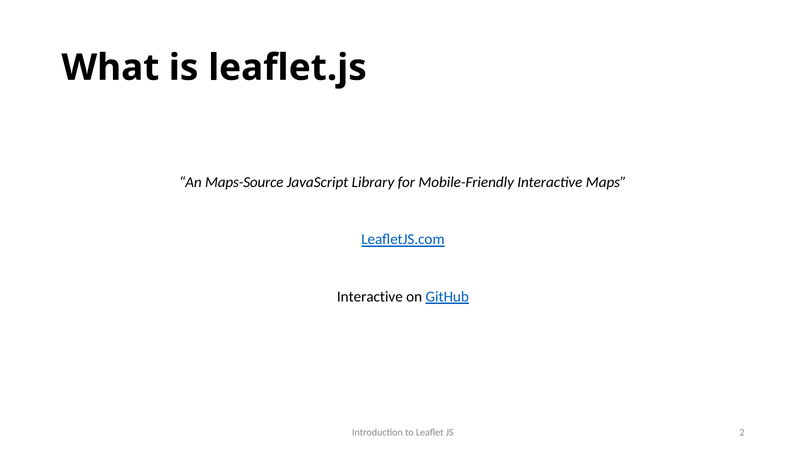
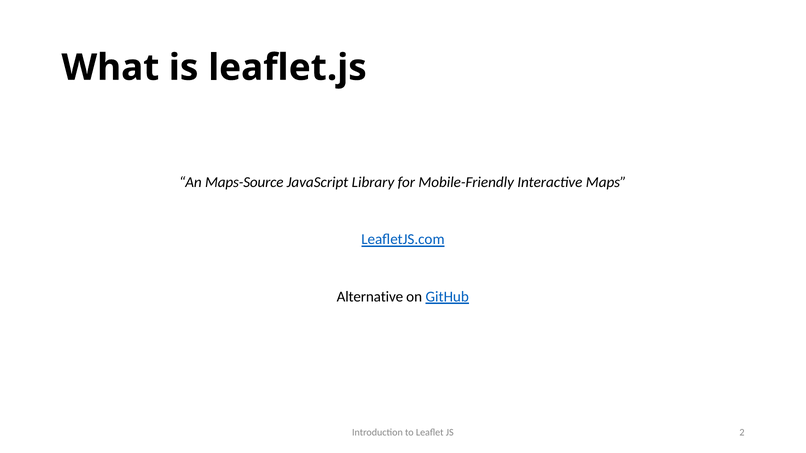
Interactive at (370, 297): Interactive -> Alternative
